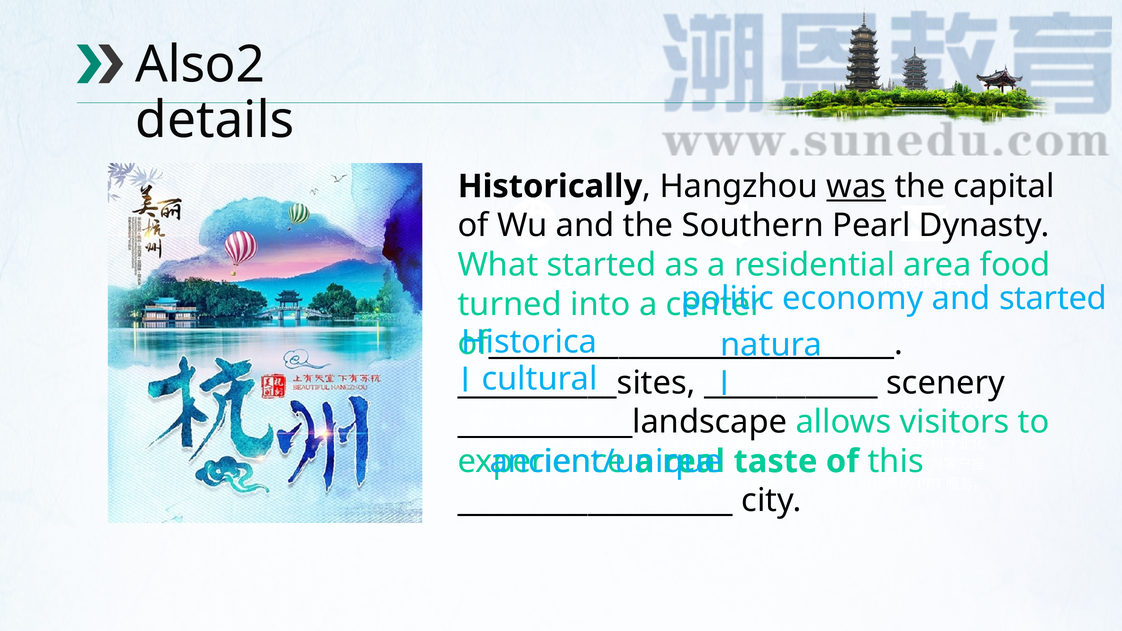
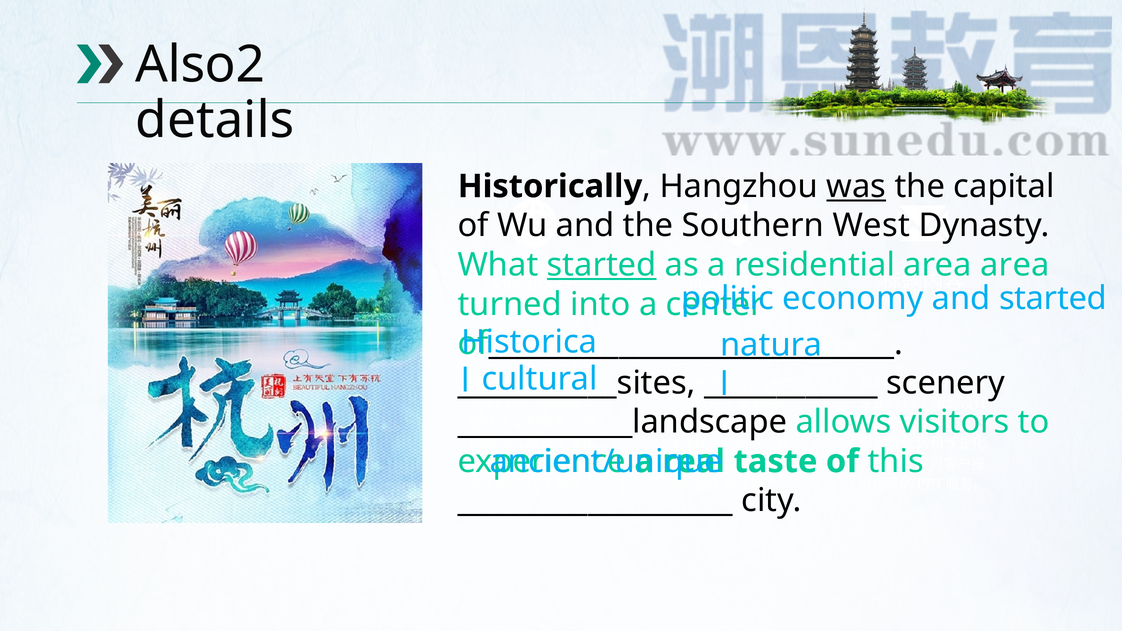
Pearl: Pearl -> West
started at (602, 265) underline: none -> present
food at (1015, 265): food -> area
